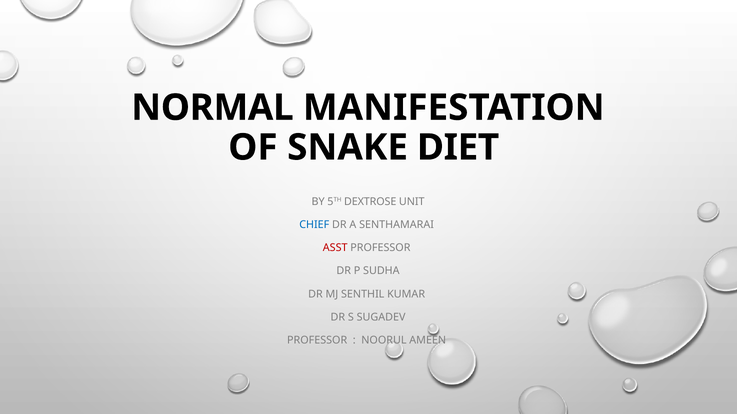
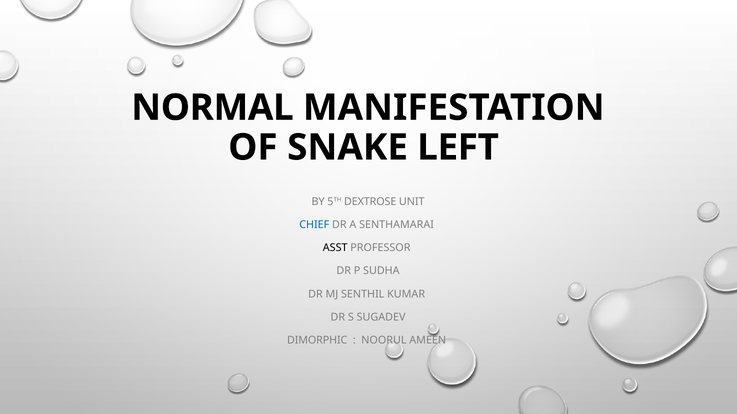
DIET: DIET -> LEFT
ASST colour: red -> black
PROFESSOR at (317, 341): PROFESSOR -> DIMORPHIC
